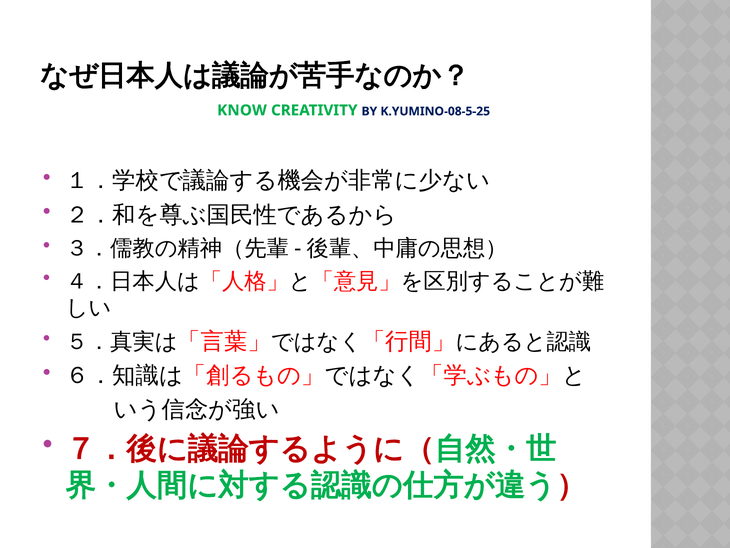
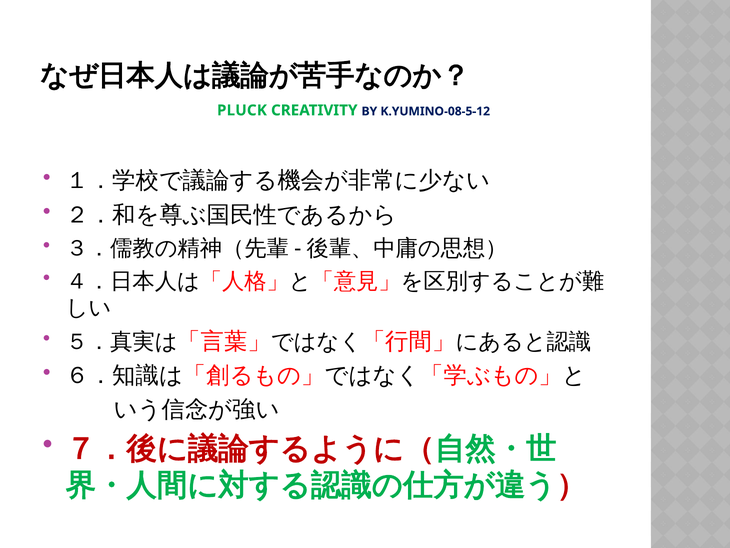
KNOW: KNOW -> PLUCK
K.YUMINO-08-5-25: K.YUMINO-08-5-25 -> K.YUMINO-08-5-12
